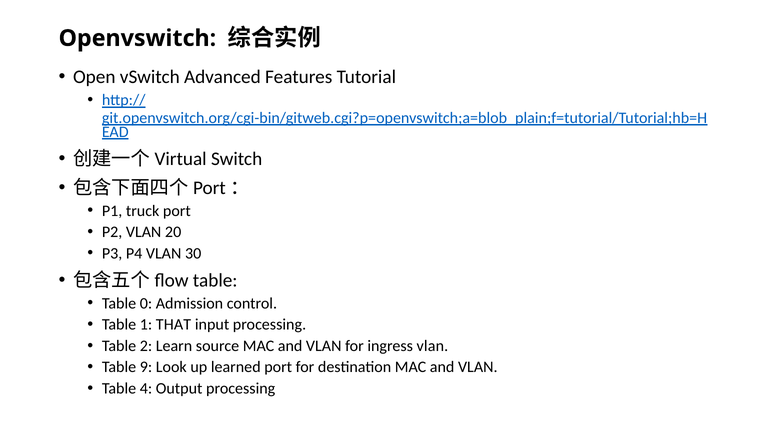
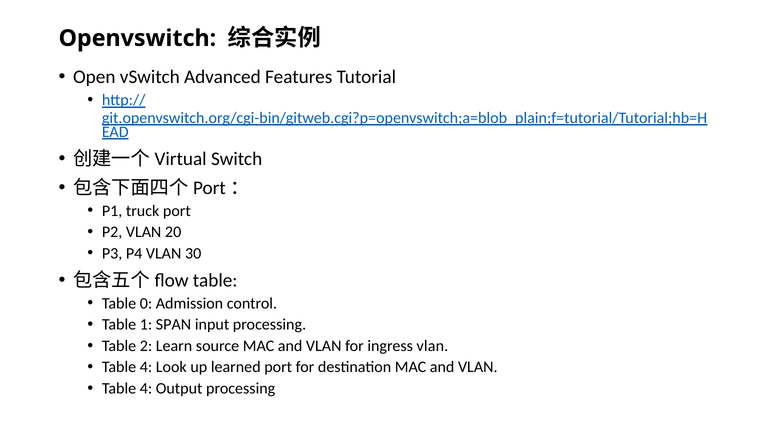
THAT: THAT -> SPAN
9 at (146, 368): 9 -> 4
